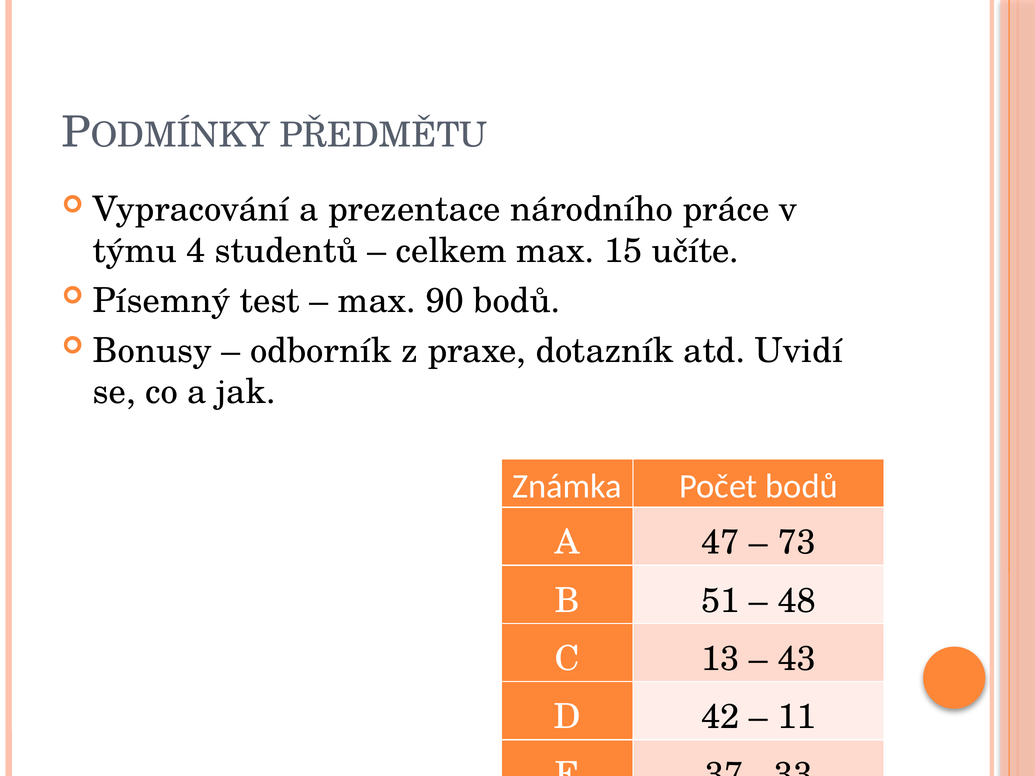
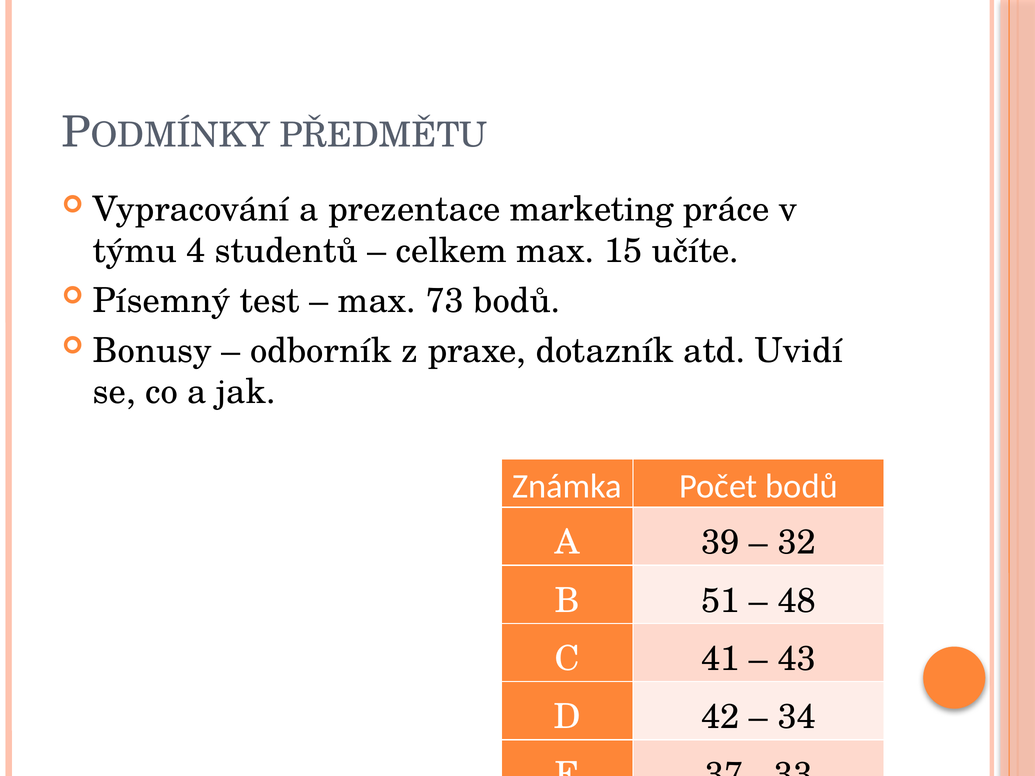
národního: národního -> marketing
90: 90 -> 73
47: 47 -> 39
73: 73 -> 32
13: 13 -> 41
11: 11 -> 34
